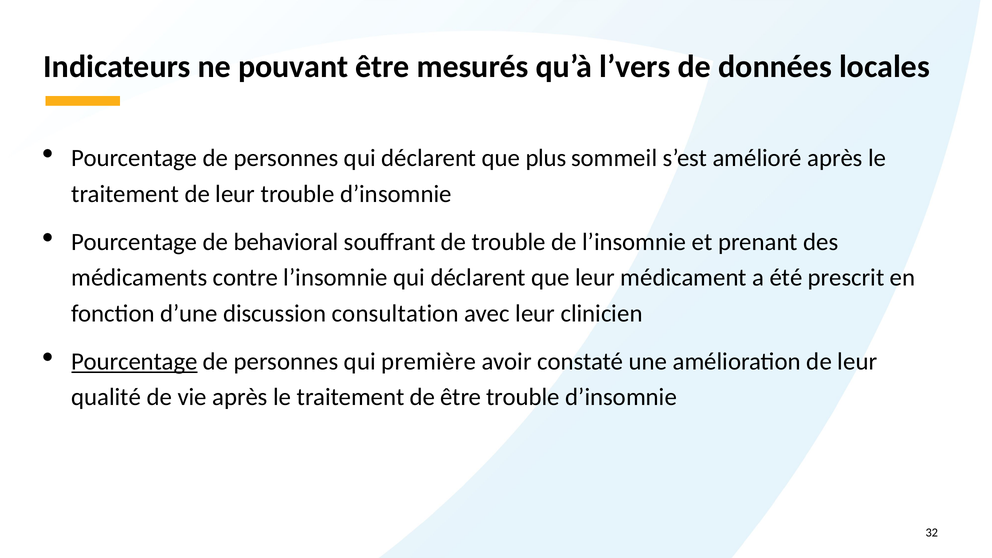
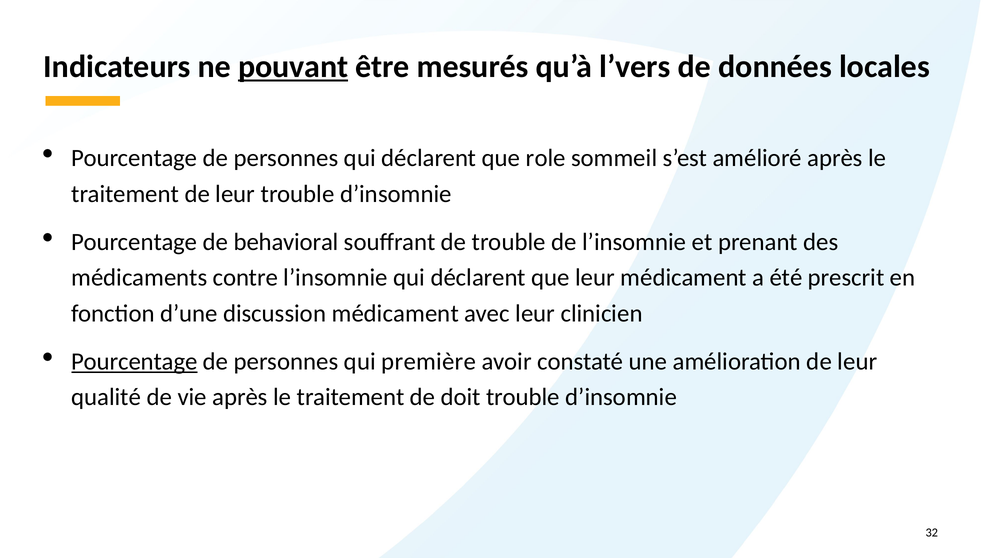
pouvant underline: none -> present
plus: plus -> role
discussion consultation: consultation -> médicament
de être: être -> doit
